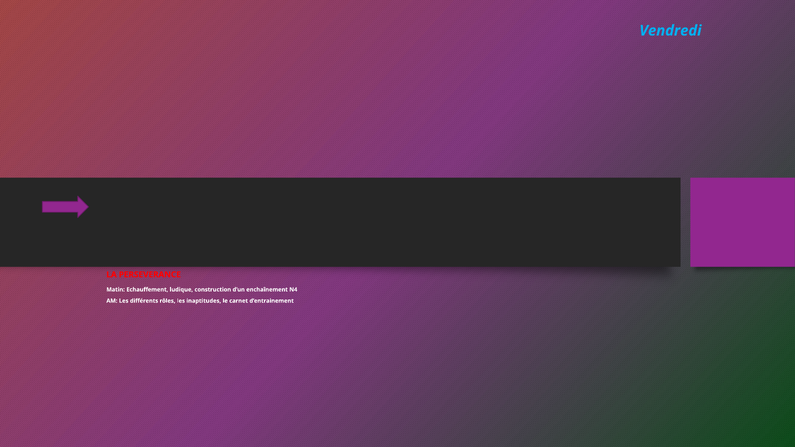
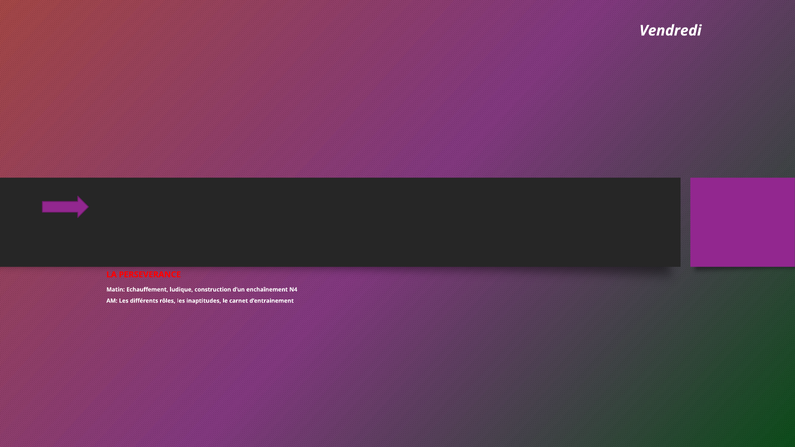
Vendredi colour: light blue -> white
